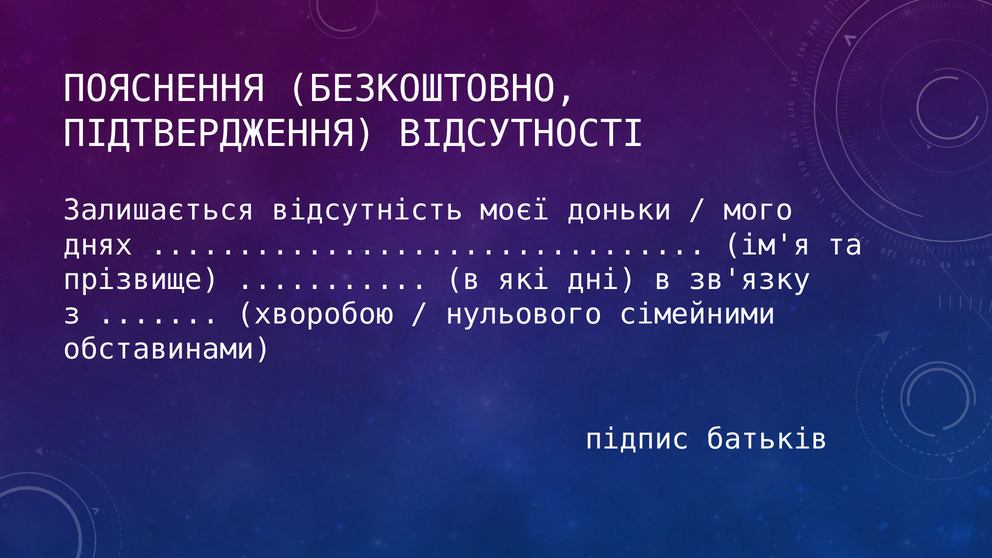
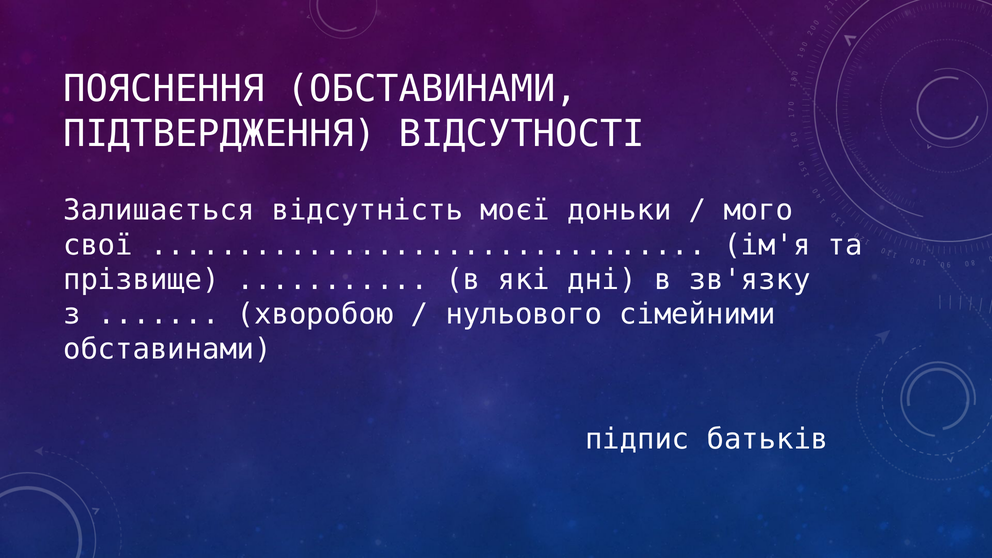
ПОЯСНЕННЯ БЕЗКОШТОВНО: БЕЗКОШТОВНО -> ОБСТАВИНАМИ
днях: днях -> свої
